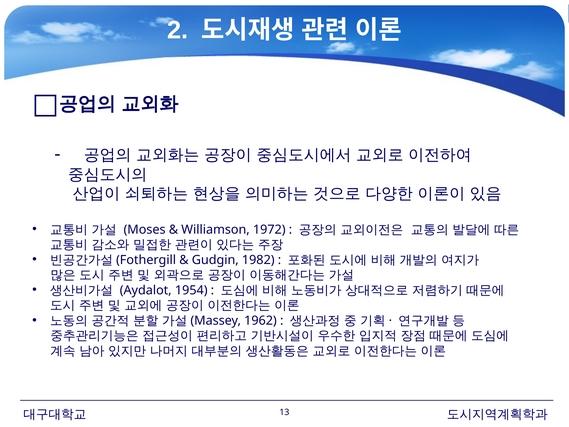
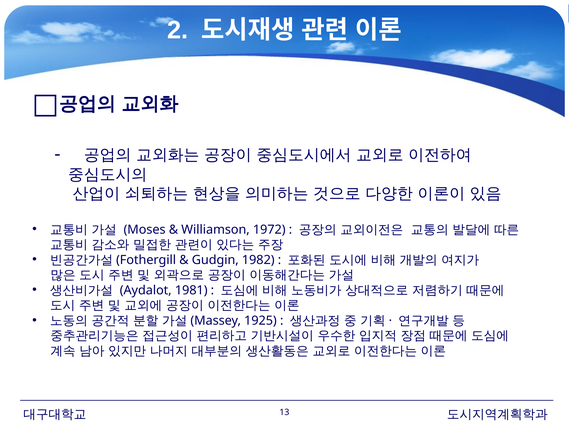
1954: 1954 -> 1981
1962: 1962 -> 1925
